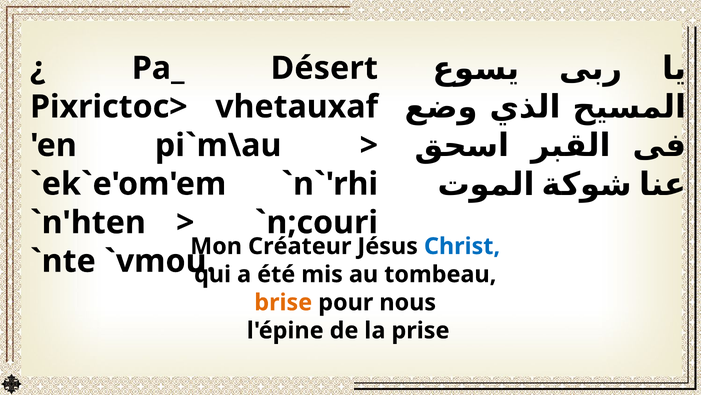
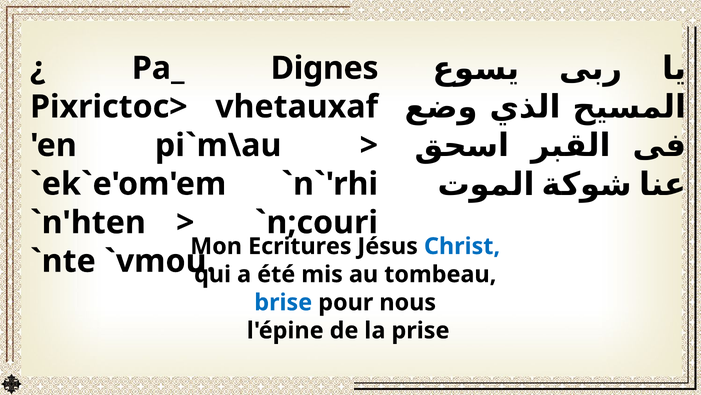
Désert: Désert -> Dignes
Créateur: Créateur -> Ecritures
brise colour: orange -> blue
